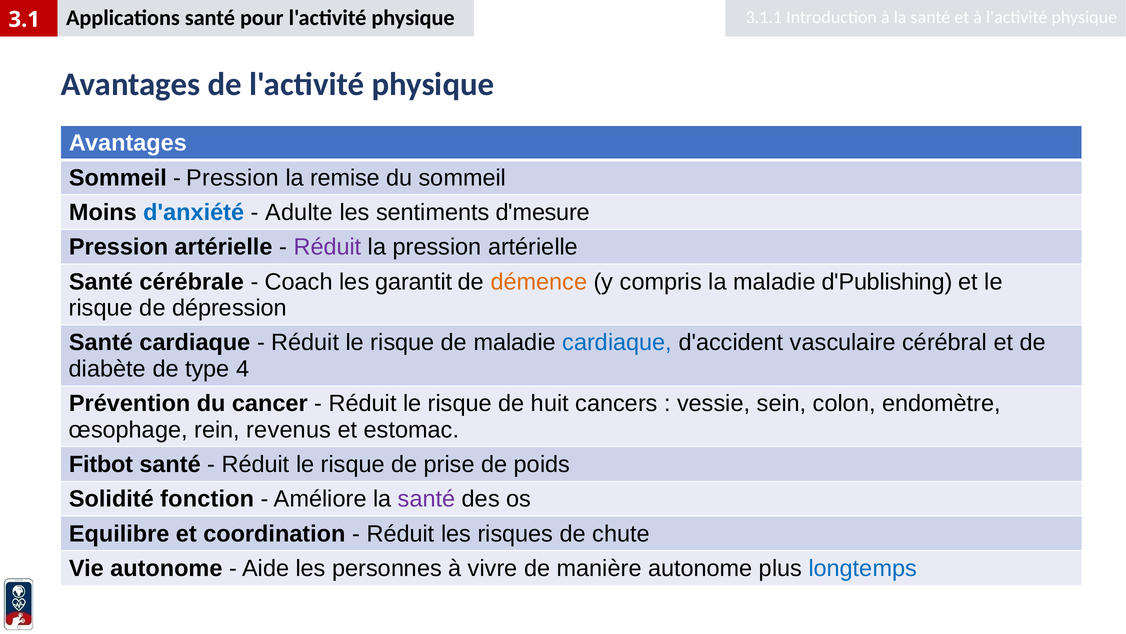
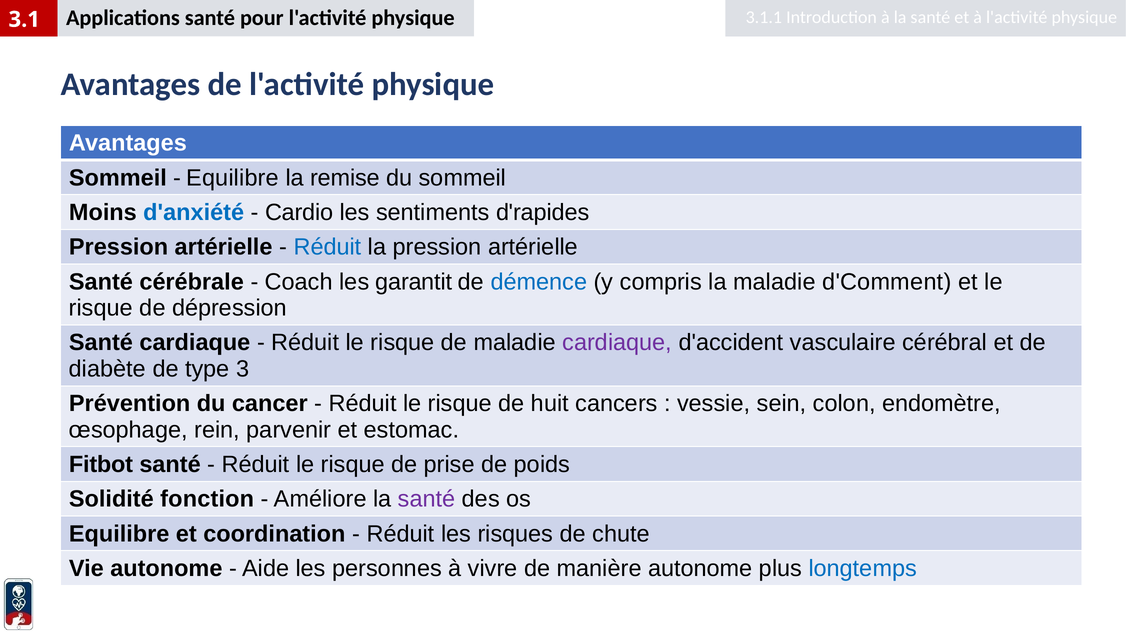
Pression at (233, 178): Pression -> Equilibre
Adulte: Adulte -> Cardio
d'mesure: d'mesure -> d'rapides
Réduit at (328, 247) colour: purple -> blue
démence colour: orange -> blue
d'Publishing: d'Publishing -> d'Comment
cardiaque at (617, 342) colour: blue -> purple
4: 4 -> 3
revenus: revenus -> parvenir
